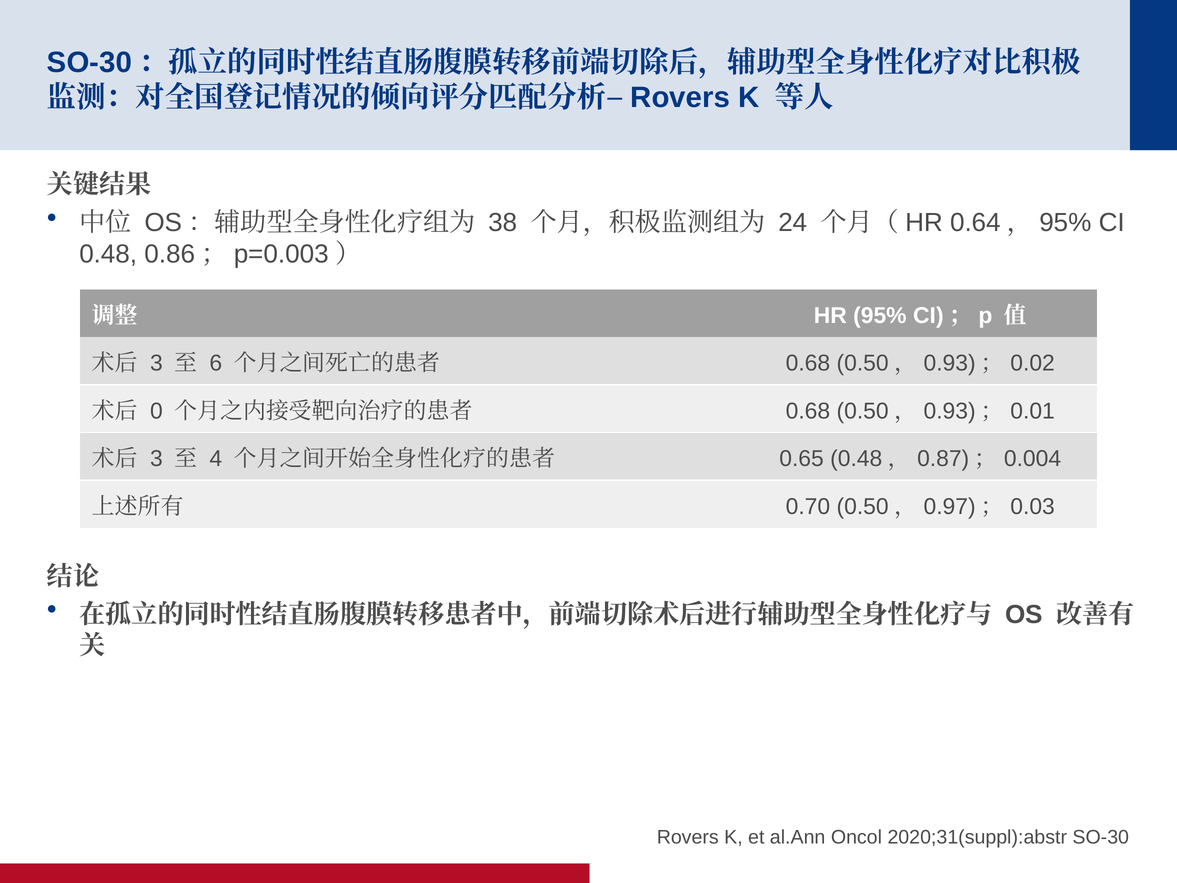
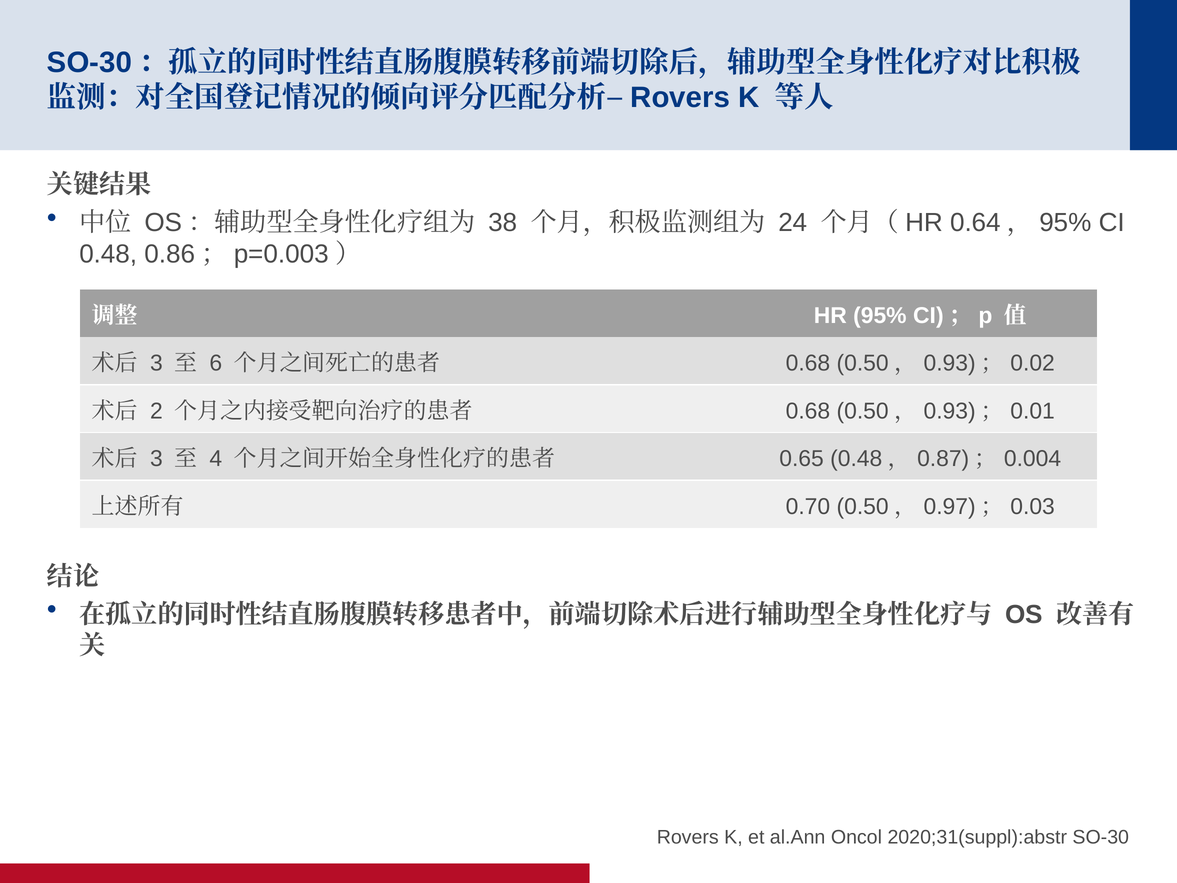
0: 0 -> 2
